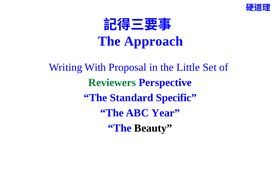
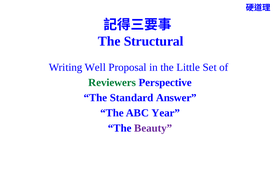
Approach: Approach -> Structural
With: With -> Well
Specific: Specific -> Answer
Beauty colour: black -> purple
